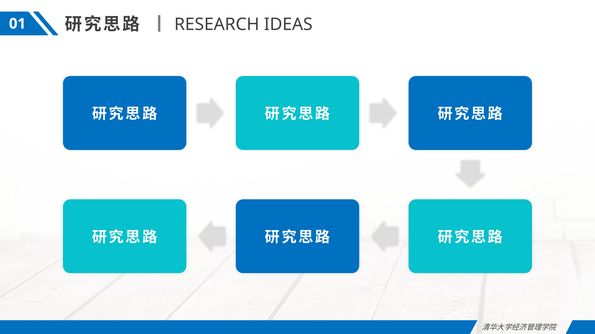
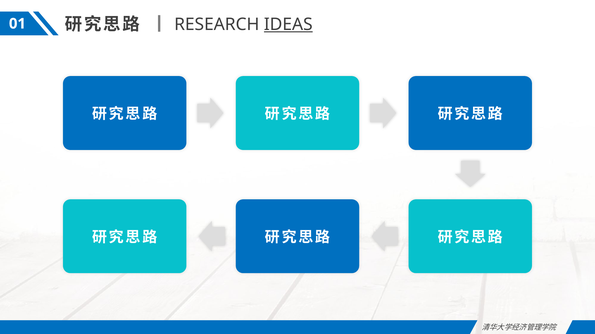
IDEAS underline: none -> present
